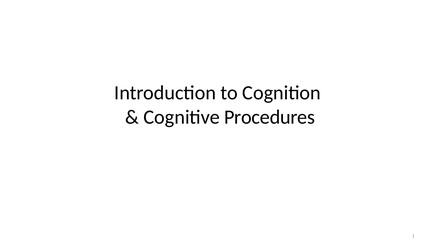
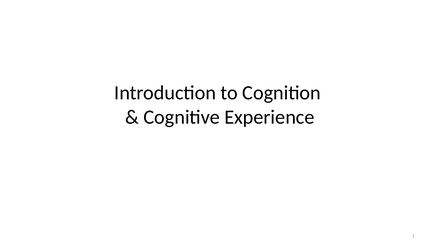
Procedures: Procedures -> Experience
